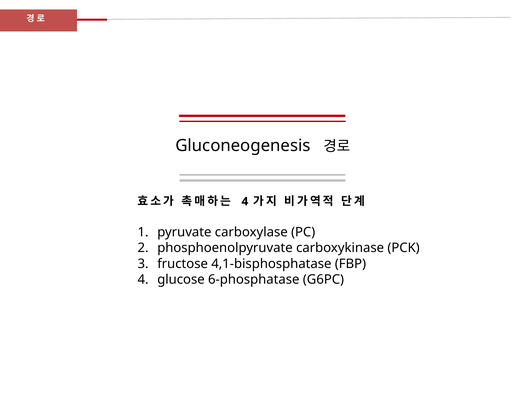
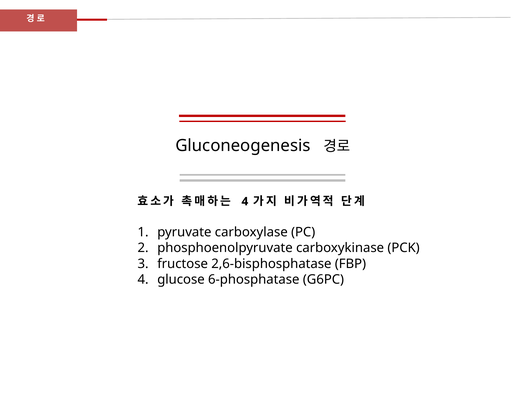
4,1-bisphosphatase: 4,1-bisphosphatase -> 2,6-bisphosphatase
